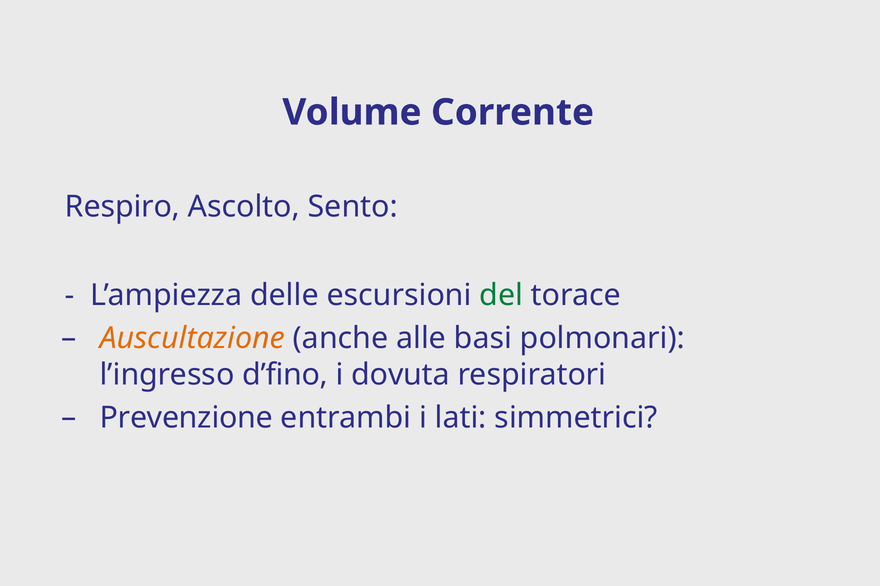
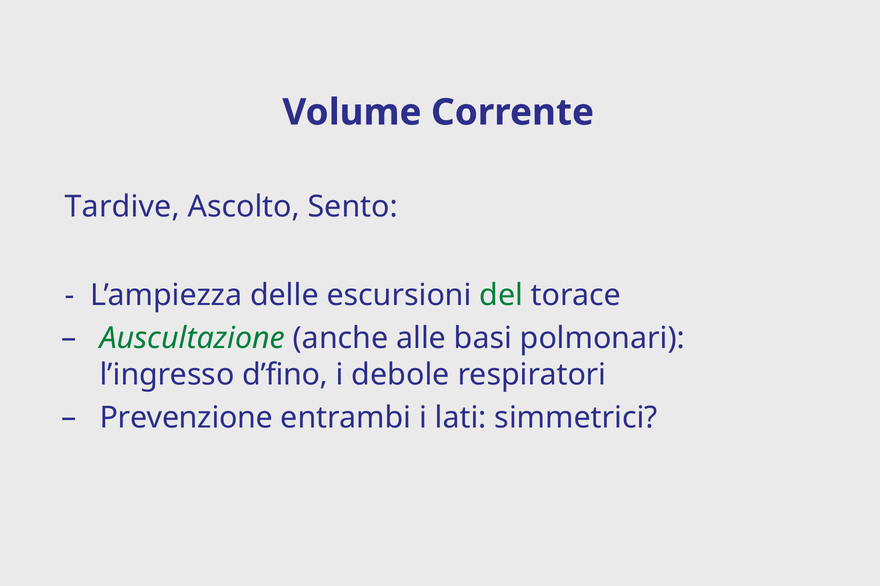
Respiro: Respiro -> Tardive
Auscultazione colour: orange -> green
dovuta: dovuta -> debole
